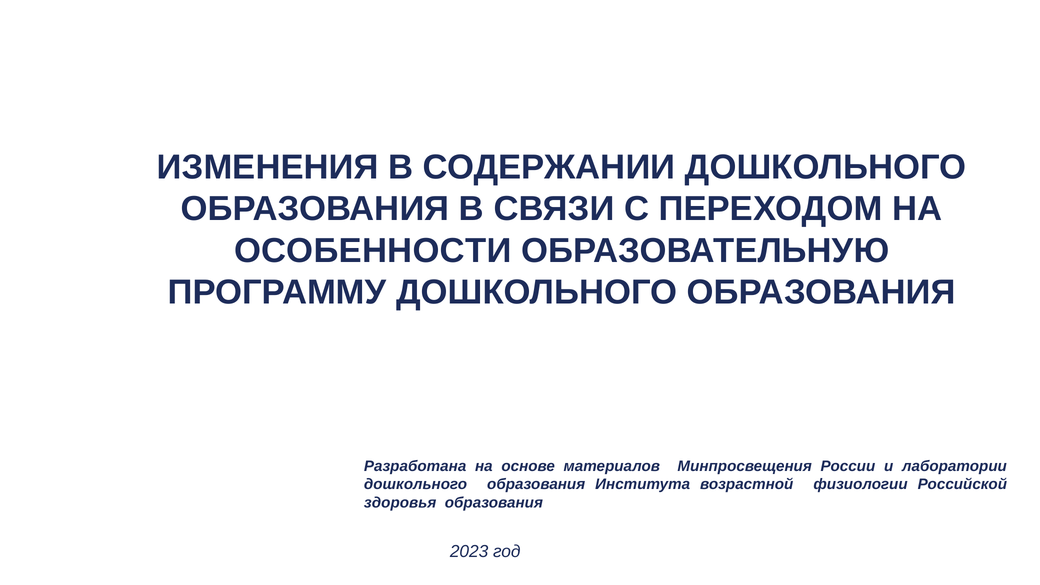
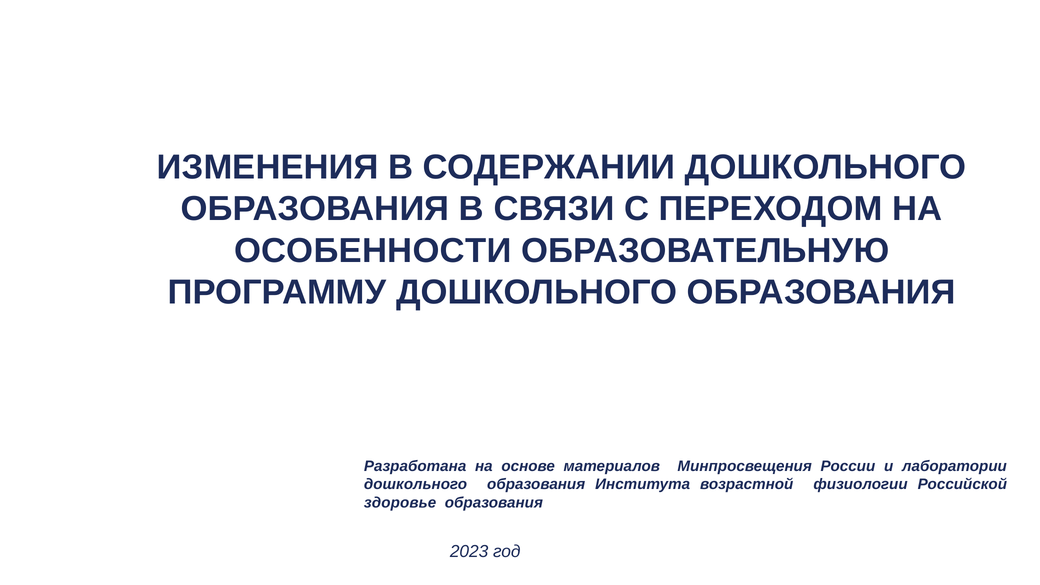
здоровья: здоровья -> здоровье
